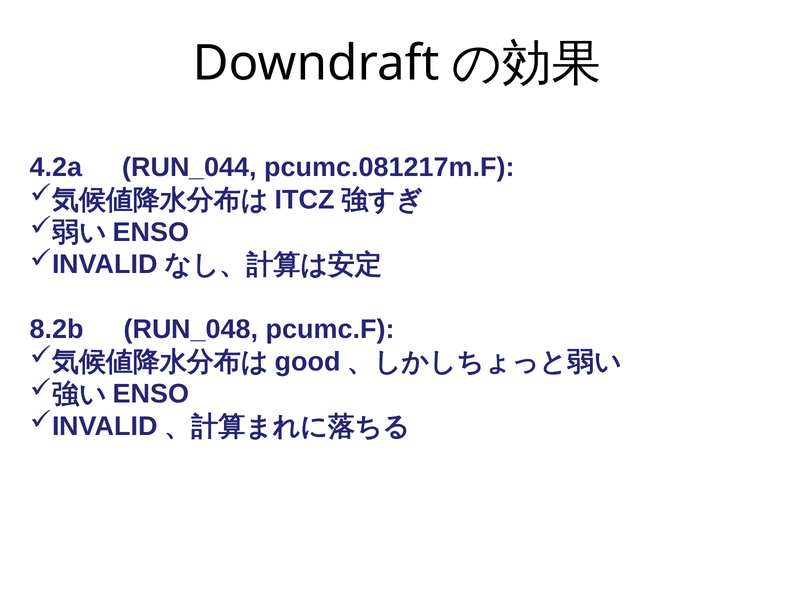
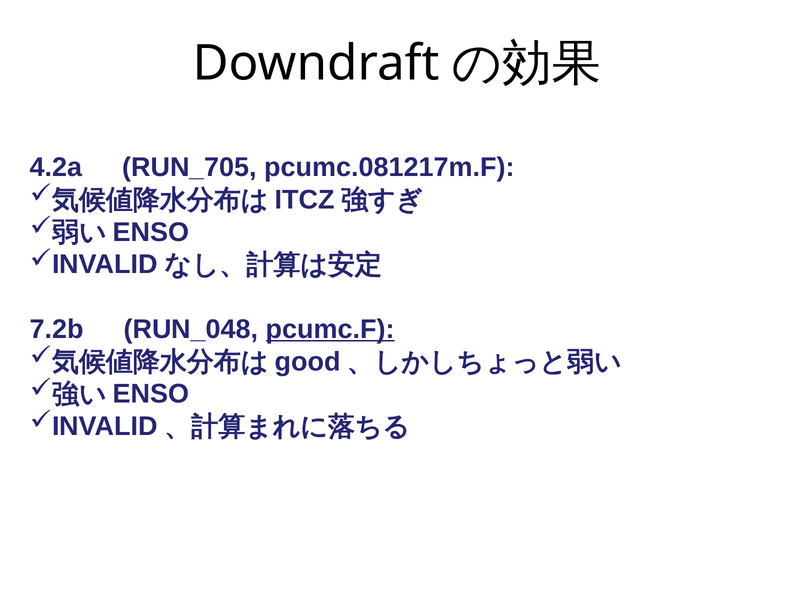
RUN_044: RUN_044 -> RUN_705
8.2b: 8.2b -> 7.2b
pcumc.F underline: none -> present
